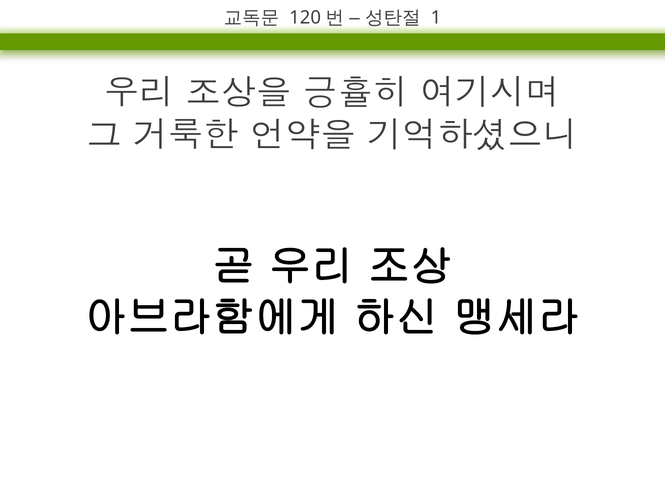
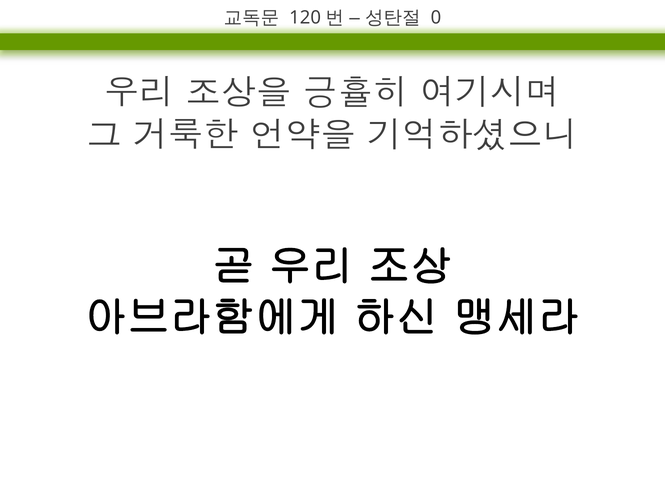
1: 1 -> 0
